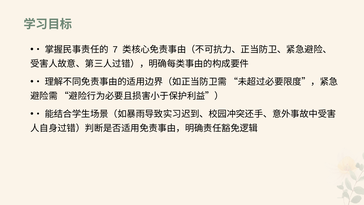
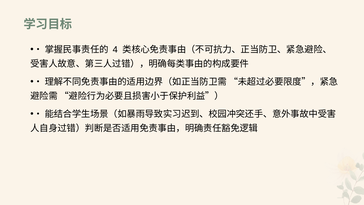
7: 7 -> 4
